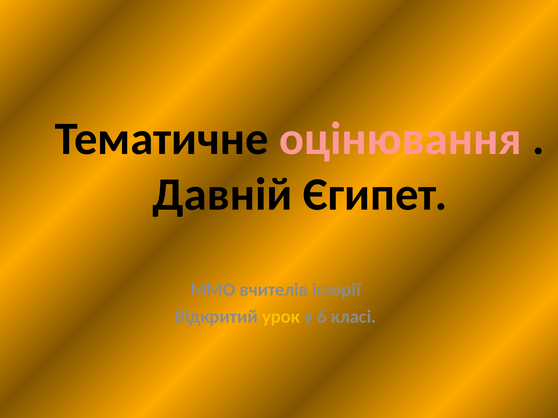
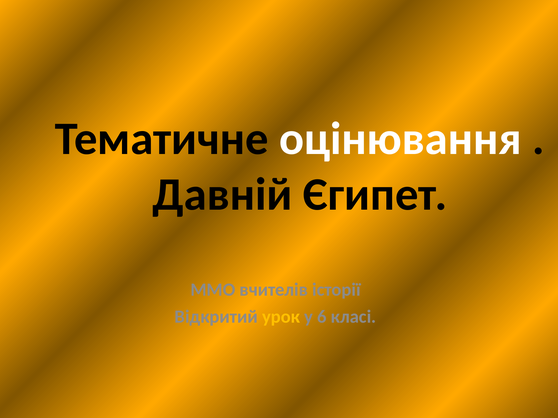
оцінювання colour: pink -> white
